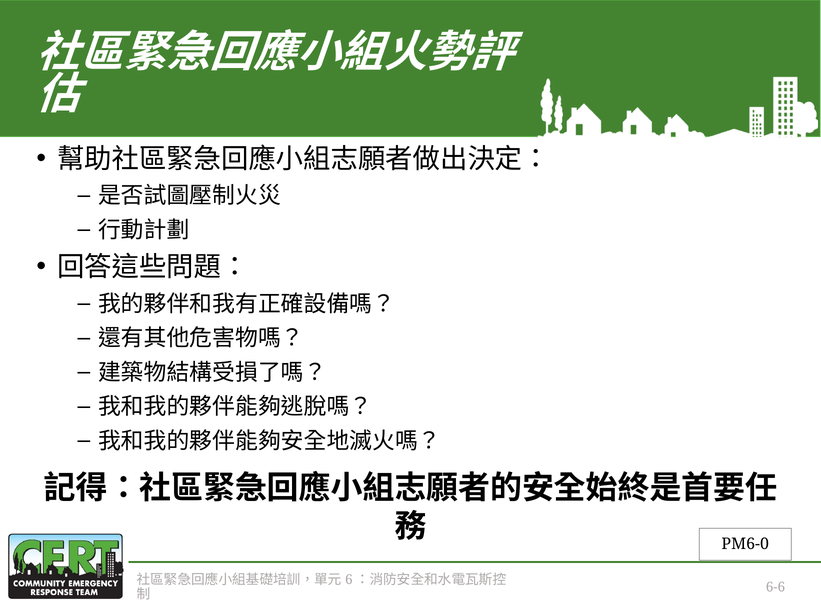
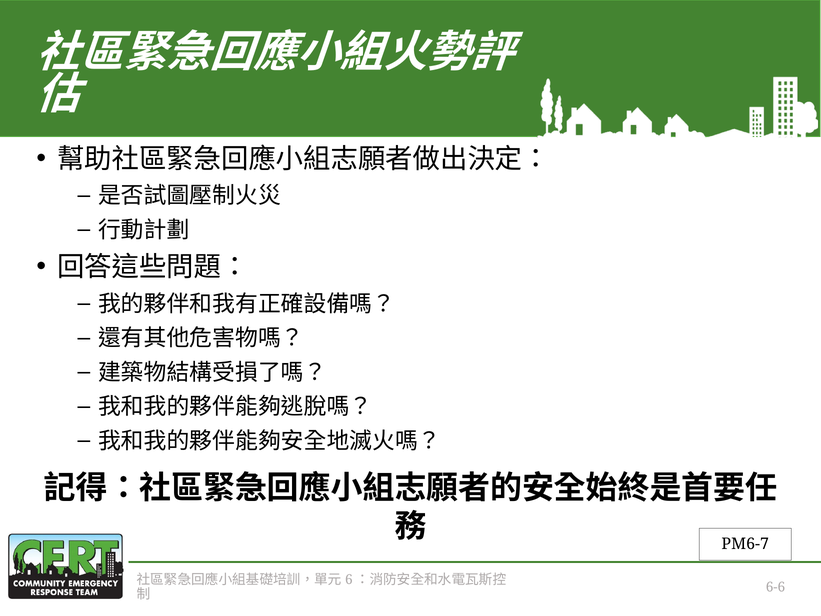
PM6-0: PM6-0 -> PM6-7
